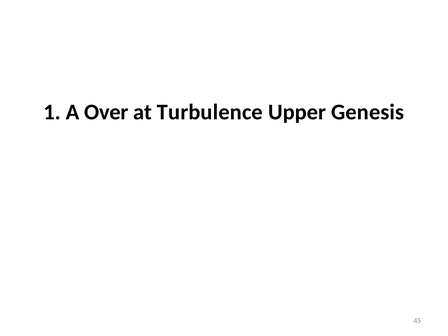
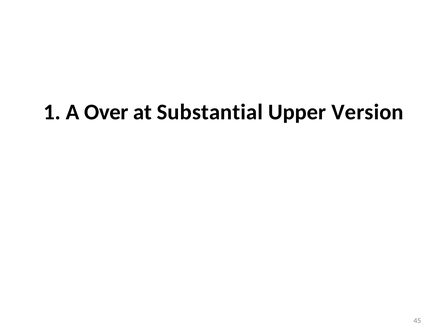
Turbulence: Turbulence -> Substantial
Genesis: Genesis -> Version
